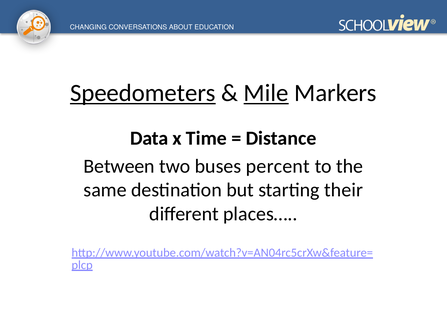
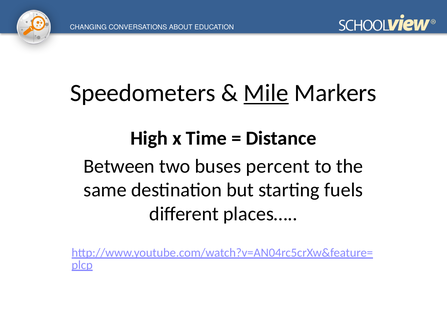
Speedometers underline: present -> none
Data: Data -> High
their: their -> fuels
